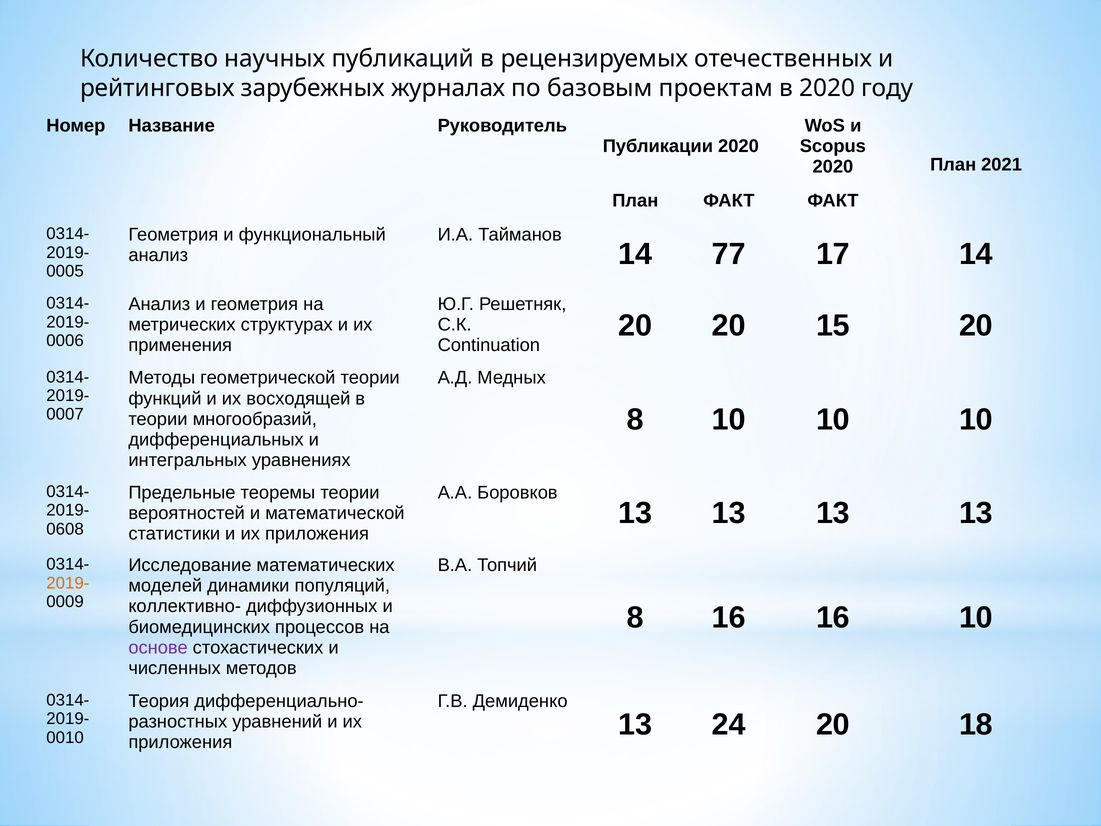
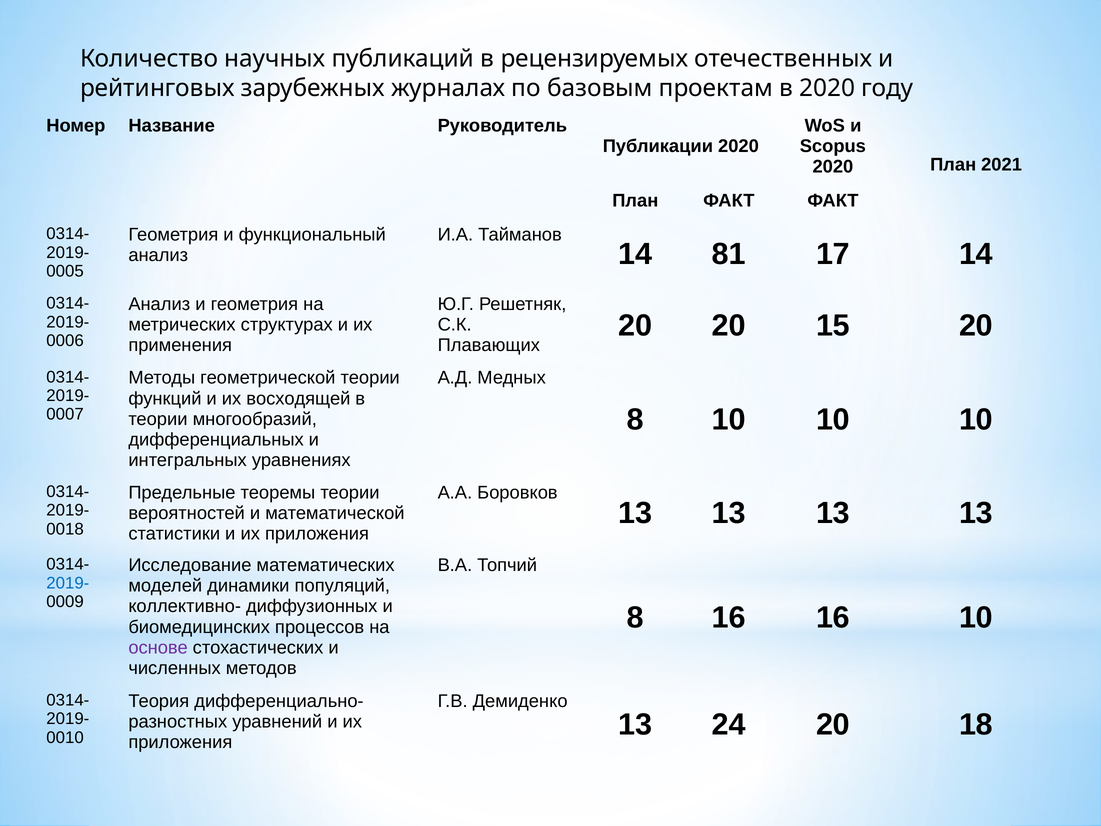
77: 77 -> 81
Continuation: Continuation -> Плавающих
0608: 0608 -> 0018
2019- at (68, 583) colour: orange -> blue
